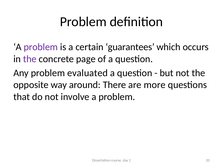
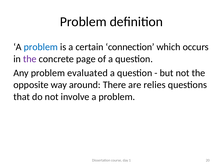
problem at (41, 47) colour: purple -> blue
guarantees: guarantees -> connection
more: more -> relies
